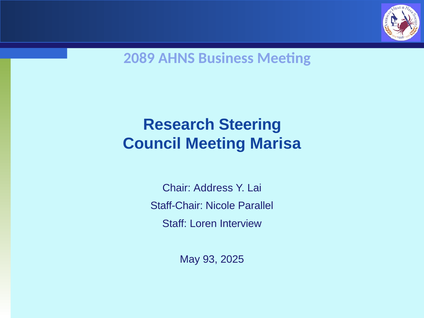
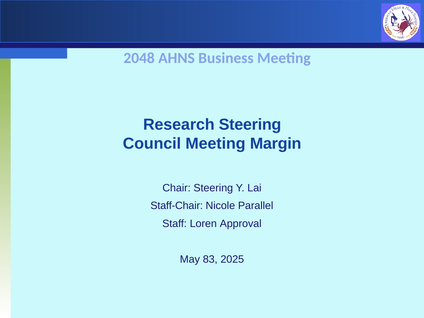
2089: 2089 -> 2048
Marisa: Marisa -> Margin
Chair Address: Address -> Steering
Interview: Interview -> Approval
93: 93 -> 83
